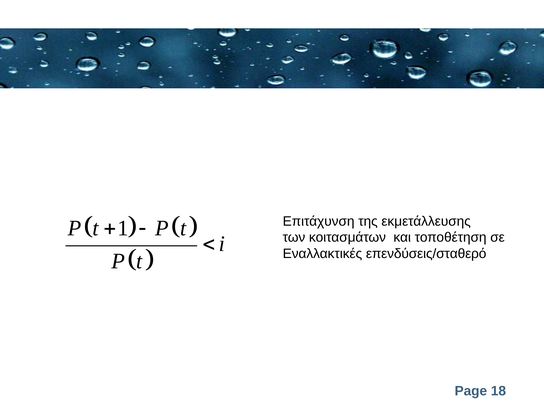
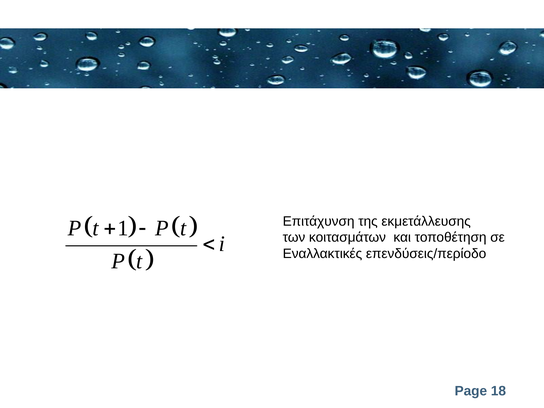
επενδύσεις/σταθερό: επενδύσεις/σταθερό -> επενδύσεις/περίοδο
